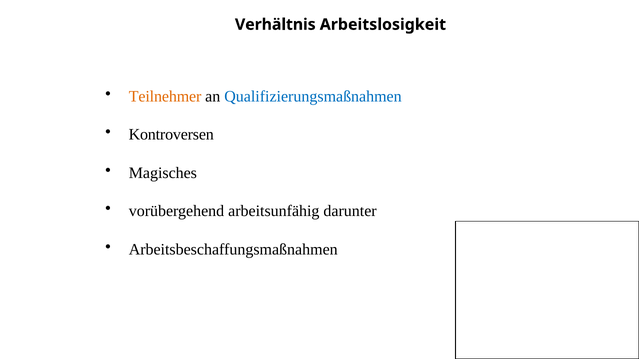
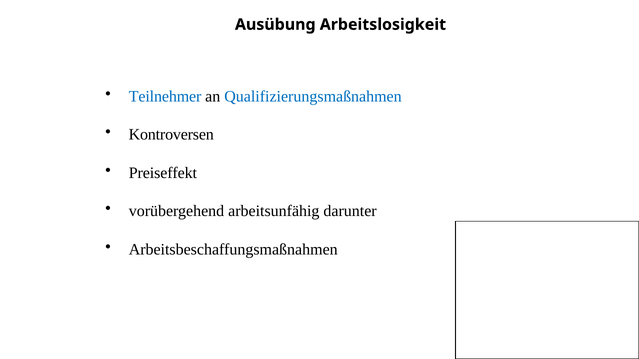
Verhältnis: Verhältnis -> Ausübung
Teilnehmer colour: orange -> blue
Magisches: Magisches -> Preiseffekt
